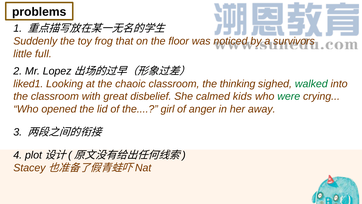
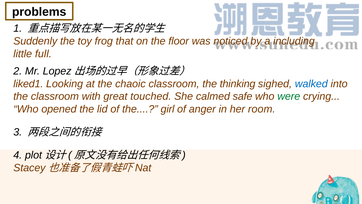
survivors: survivors -> including
walked colour: green -> blue
disbelief: disbelief -> touched
kids: kids -> safe
away: away -> room
